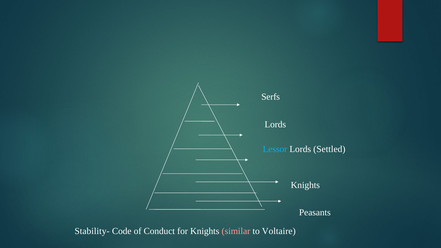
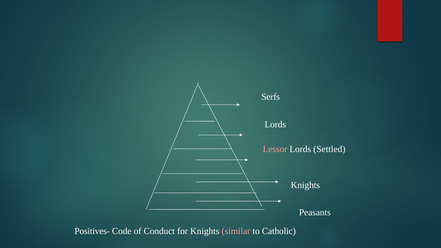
Lessor colour: light blue -> pink
Stability-: Stability- -> Positives-
Voltaire: Voltaire -> Catholic
